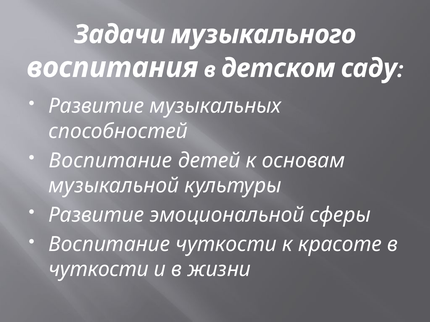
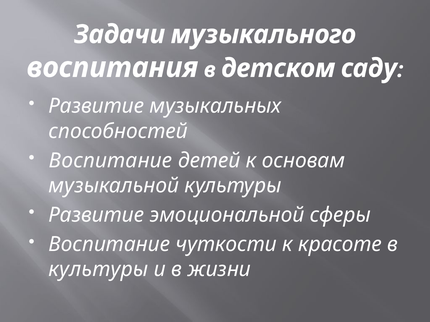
чуткости at (99, 270): чуткости -> культуры
